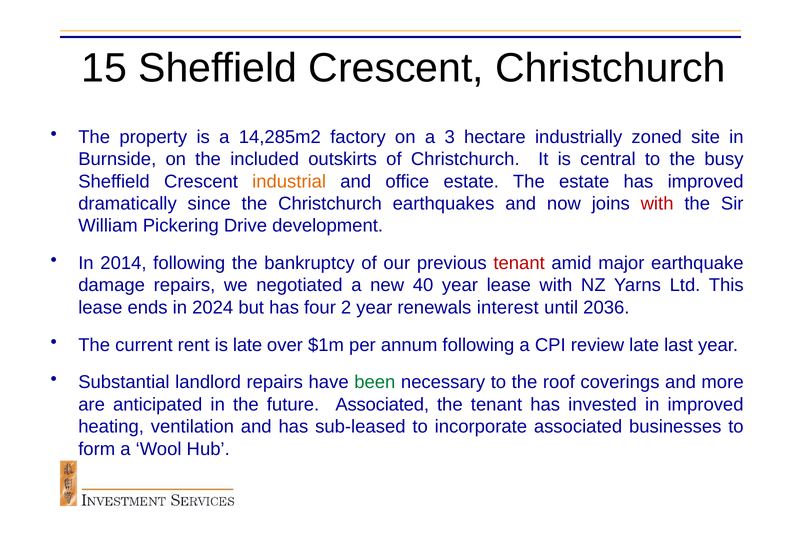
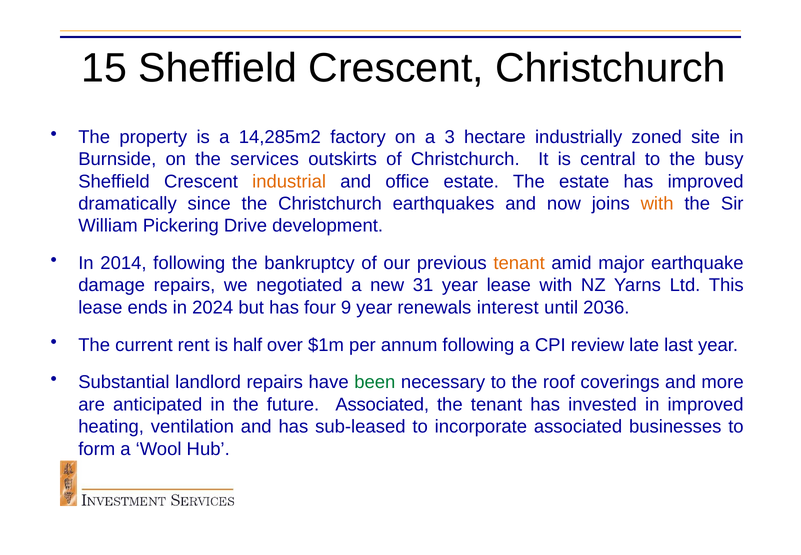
included: included -> services
with at (657, 203) colour: red -> orange
tenant at (519, 263) colour: red -> orange
40: 40 -> 31
2: 2 -> 9
is late: late -> half
